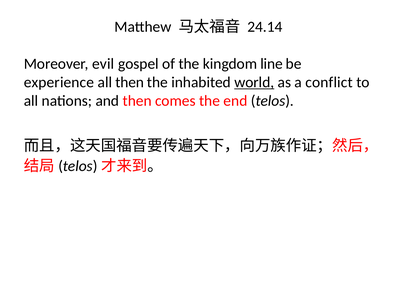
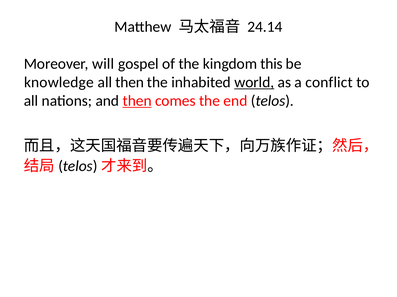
evil: evil -> will
line: line -> this
experience: experience -> knowledge
then at (137, 101) underline: none -> present
